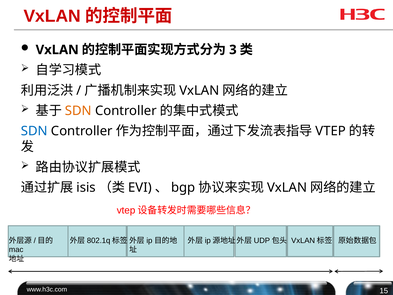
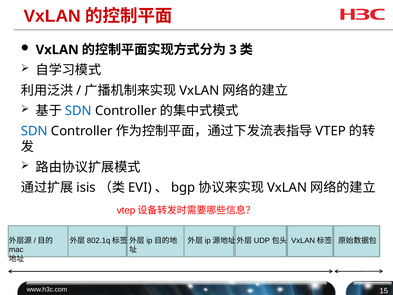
SDN at (78, 111) colour: orange -> blue
